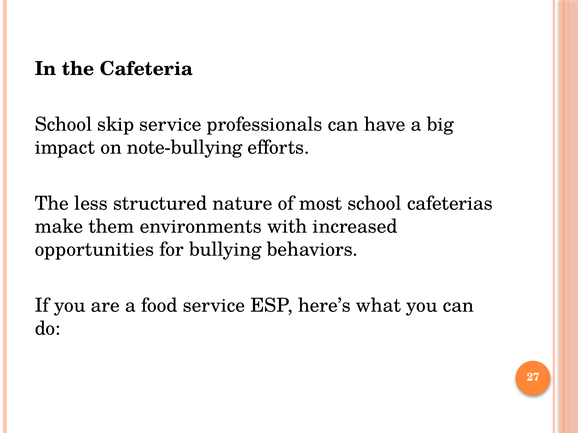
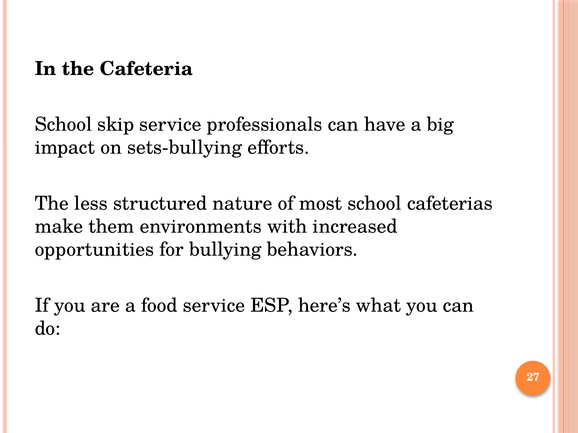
note-bullying: note-bullying -> sets-bullying
